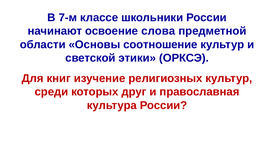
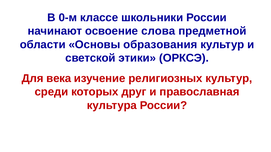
7-м: 7-м -> 0-м
соотношение: соотношение -> образования
книг: книг -> века
